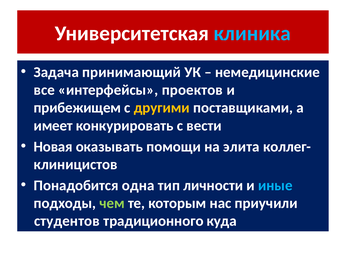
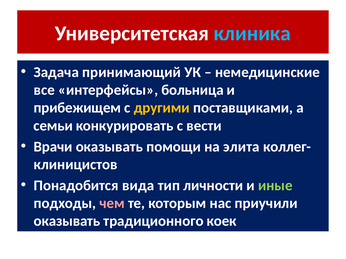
проектов: проектов -> больница
имеет: имеет -> семьи
Новая: Новая -> Врачи
одна: одна -> вида
иные colour: light blue -> light green
чем colour: light green -> pink
студентов at (67, 222): студентов -> оказывать
куда: куда -> коек
